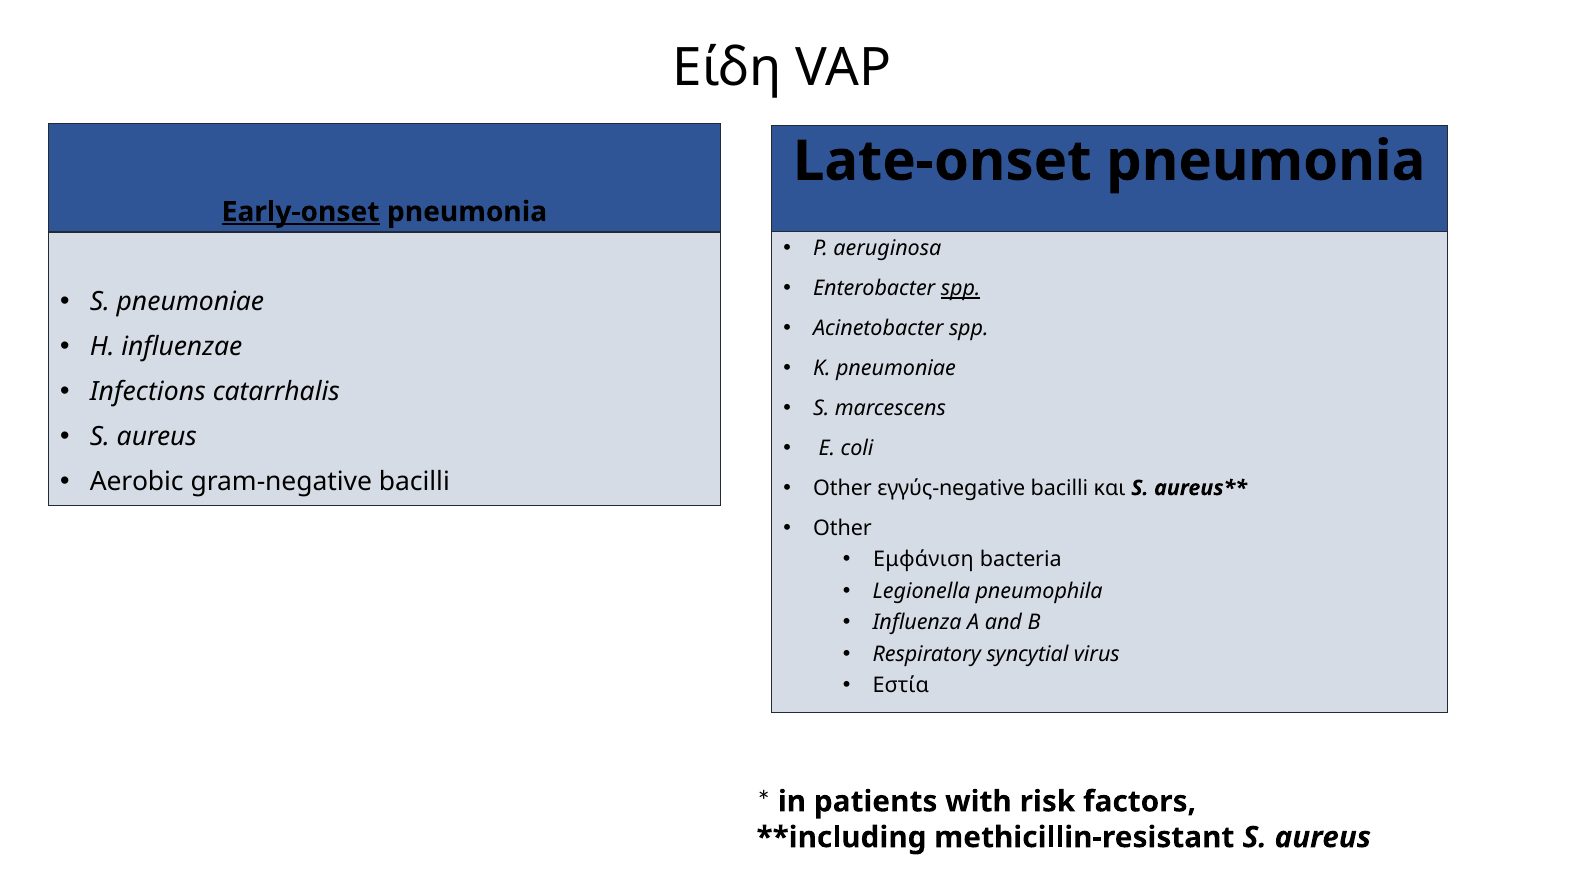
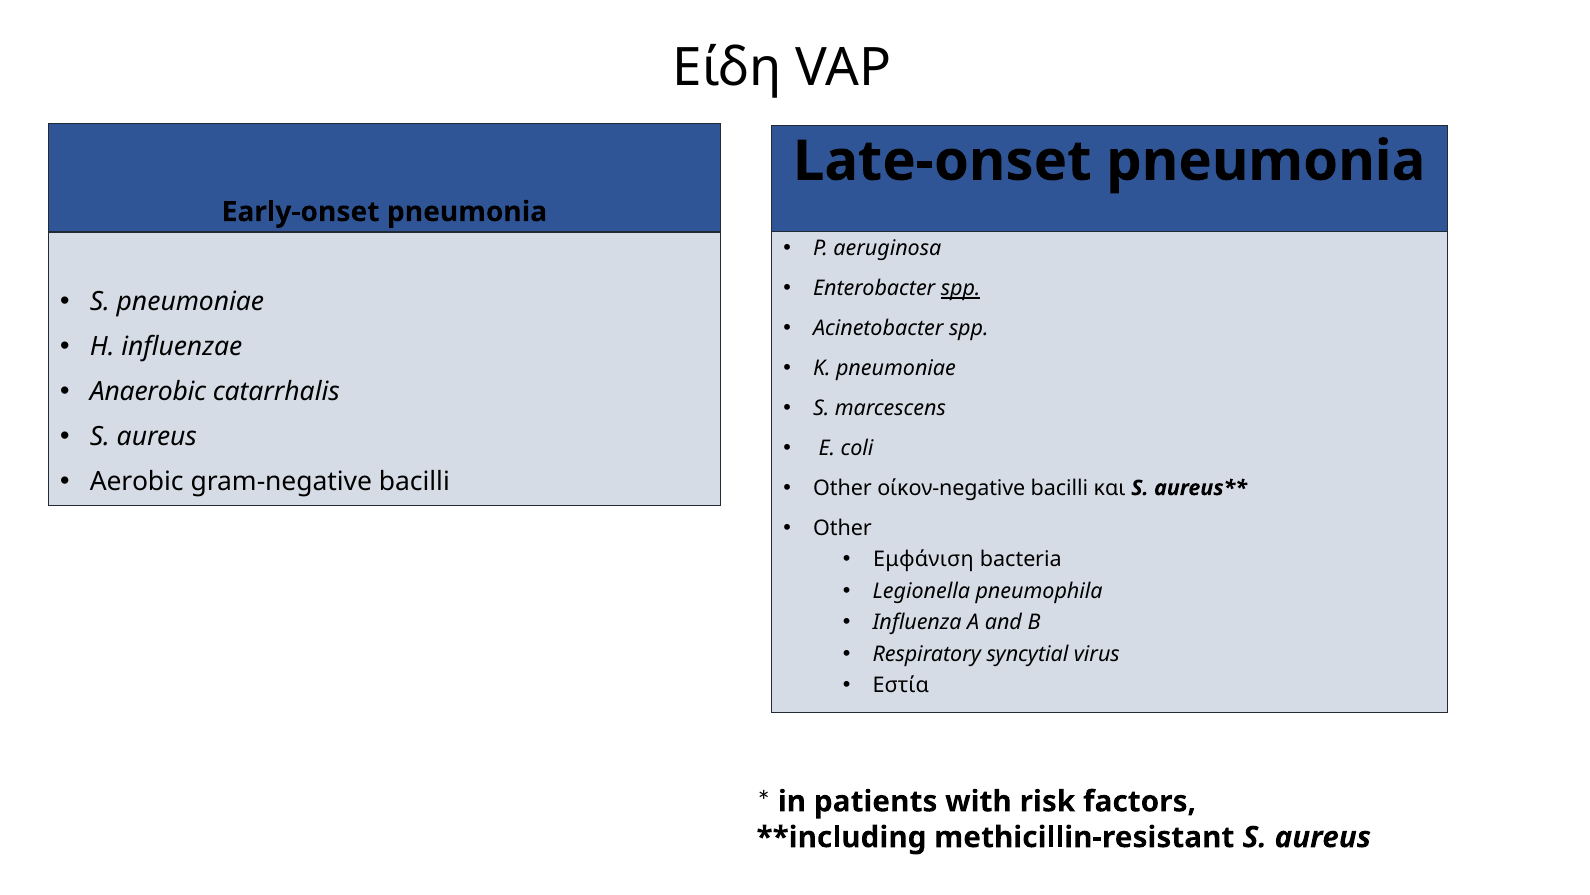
Early-onset underline: present -> none
Infections: Infections -> Anaerobic
εγγύς-negative: εγγύς-negative -> οίκον-negative
